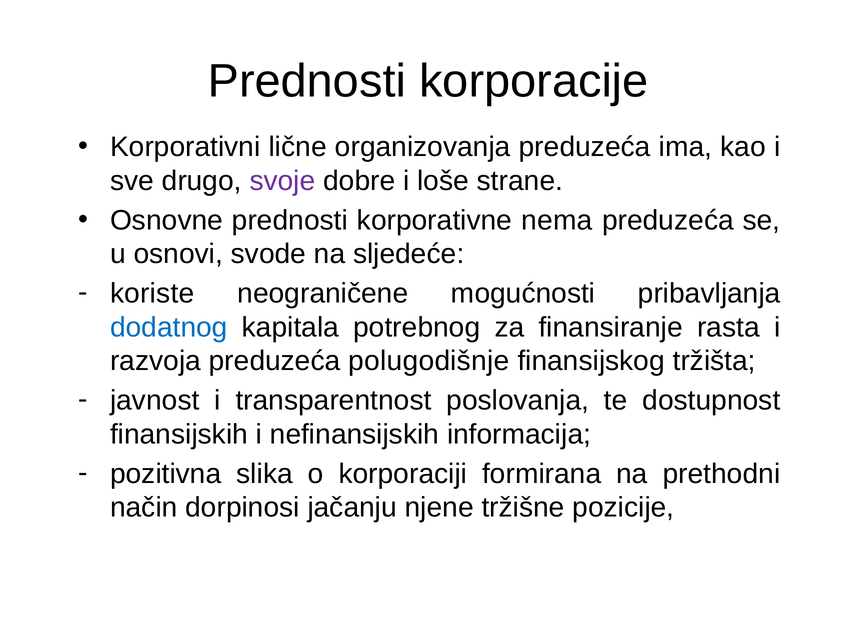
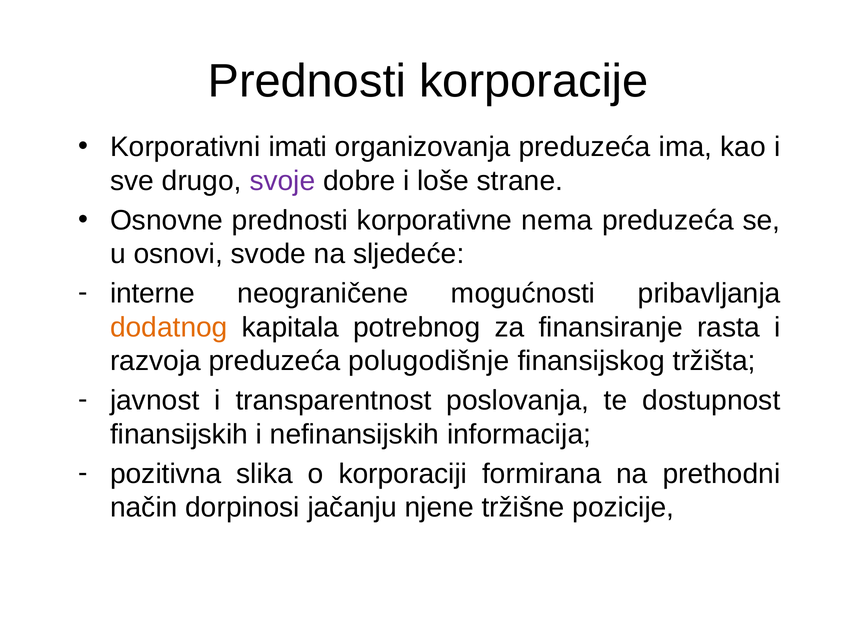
lične: lične -> imati
koriste: koriste -> interne
dodatnog colour: blue -> orange
